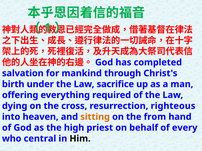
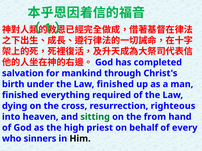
Law sacrifice: sacrifice -> finished
offering at (20, 95): offering -> finished
sitting colour: orange -> green
central: central -> sinners
